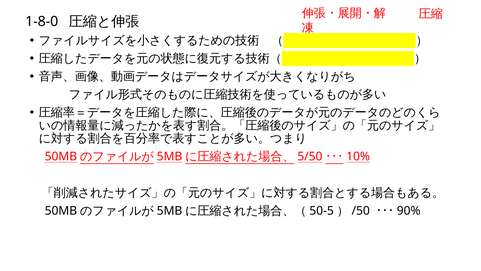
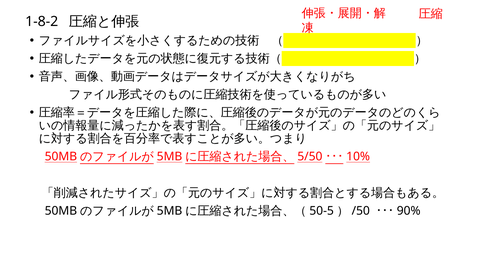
1-8-0: 1-8-0 -> 1-8-2
